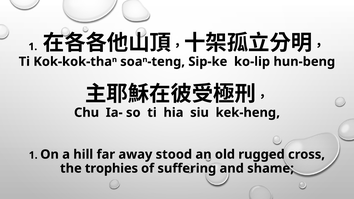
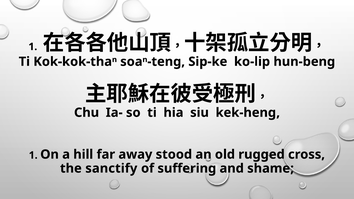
trophies: trophies -> sanctify
